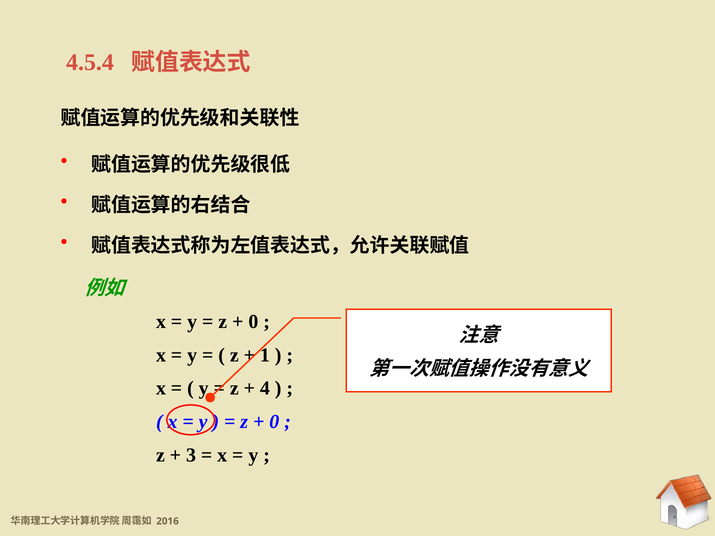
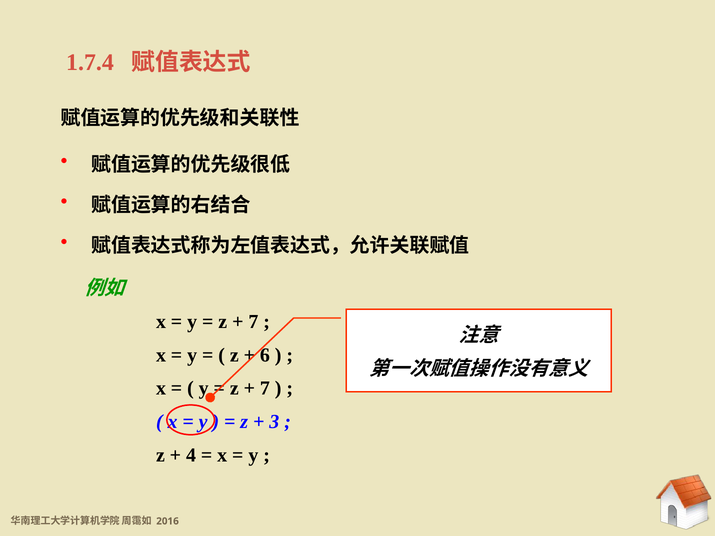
4.5.4: 4.5.4 -> 1.7.4
0 at (253, 322): 0 -> 7
1: 1 -> 6
4 at (265, 389): 4 -> 7
0 at (274, 422): 0 -> 3
3: 3 -> 4
